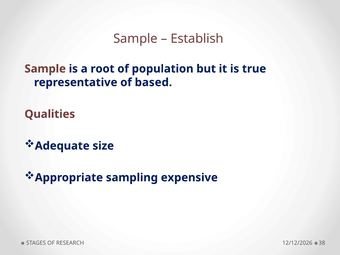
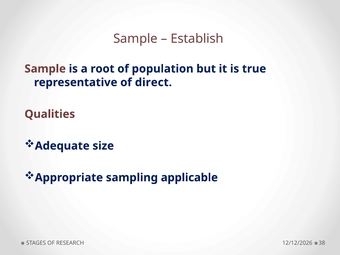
based: based -> direct
expensive: expensive -> applicable
